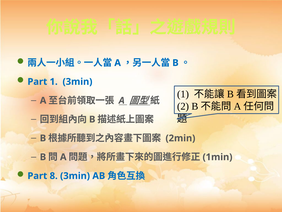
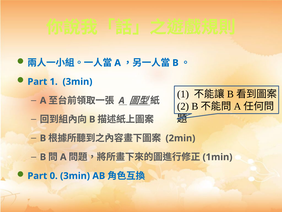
8: 8 -> 0
